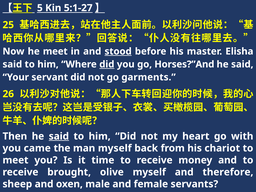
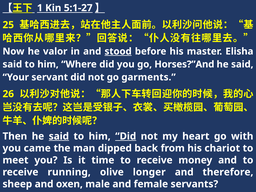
5: 5 -> 1
he meet: meet -> valor
did at (107, 64) underline: present -> none
Did at (126, 136) underline: none -> present
man myself: myself -> dipped
brought: brought -> running
olive myself: myself -> longer
